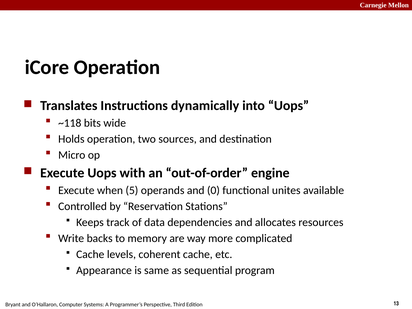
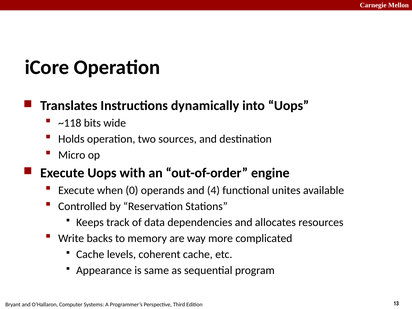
5: 5 -> 0
0: 0 -> 4
